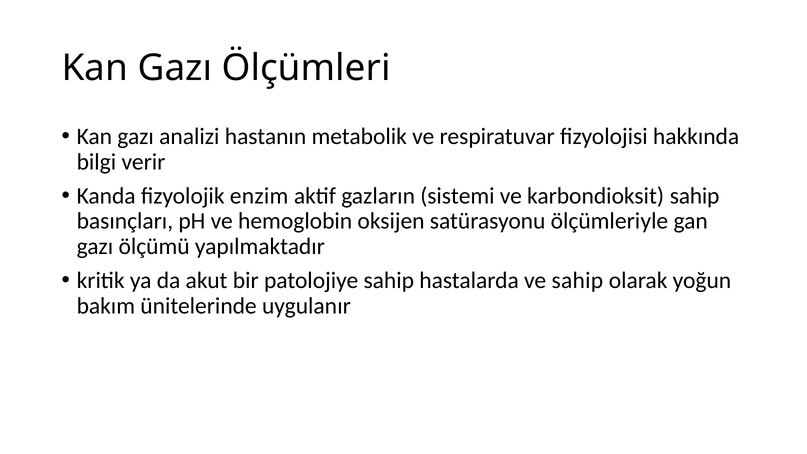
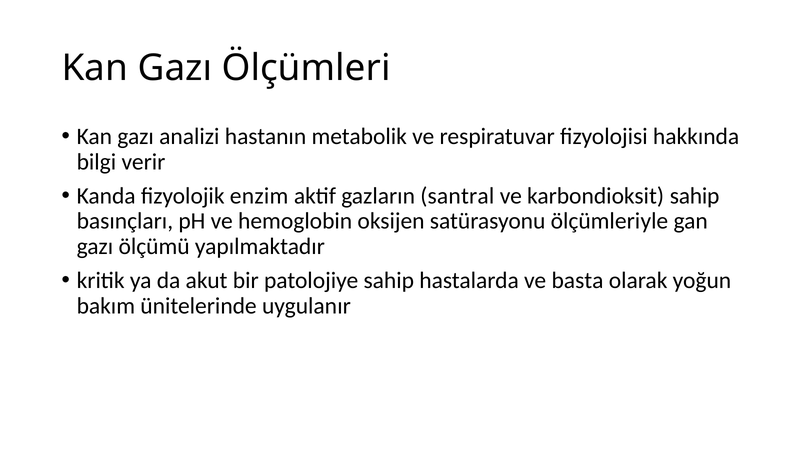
sistemi: sistemi -> santral
ve sahip: sahip -> basta
